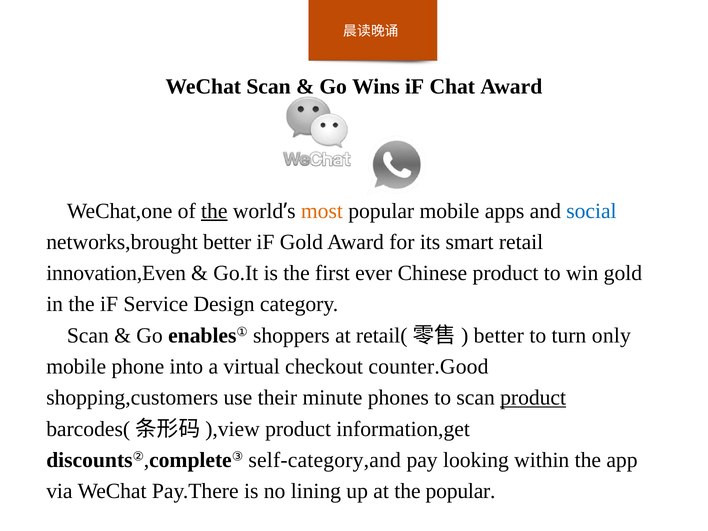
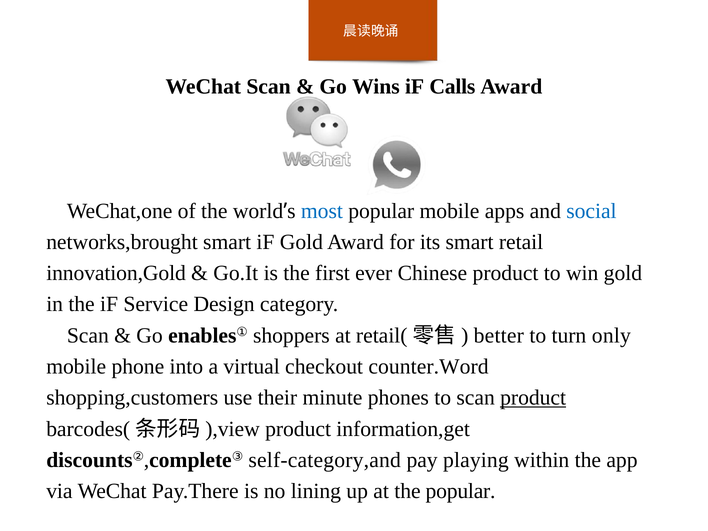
Chat: Chat -> Calls
the at (214, 211) underline: present -> none
most colour: orange -> blue
networks,brought better: better -> smart
innovation,Even: innovation,Even -> innovation,Gold
counter.Good: counter.Good -> counter.Word
looking: looking -> playing
